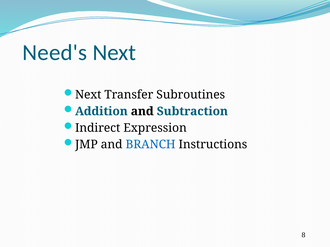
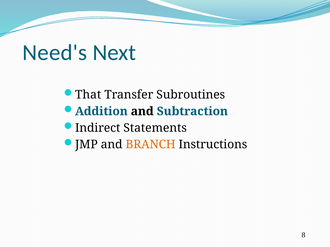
Next at (88, 95): Next -> That
Expression: Expression -> Statements
BRANCH colour: blue -> orange
